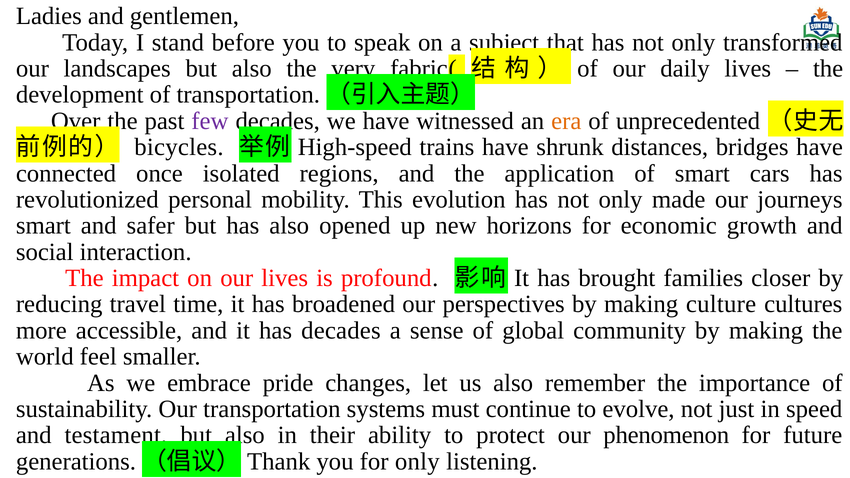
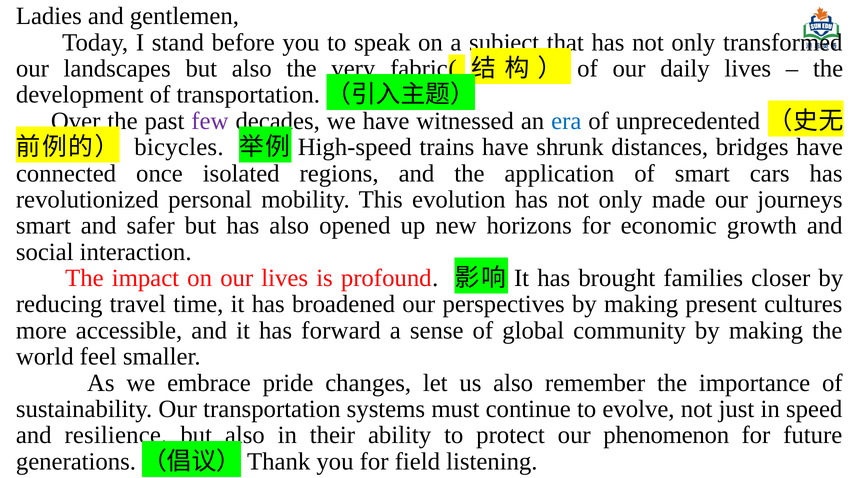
era colour: orange -> blue
culture: culture -> present
has decades: decades -> forward
testament: testament -> resilience
for only: only -> field
